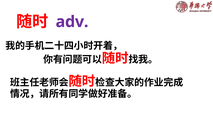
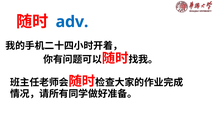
adv colour: purple -> blue
